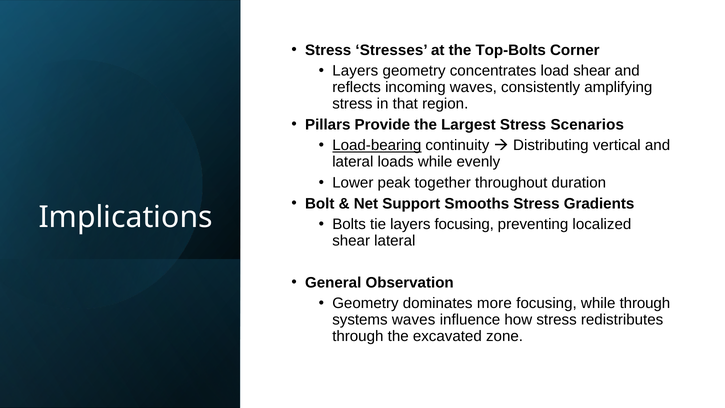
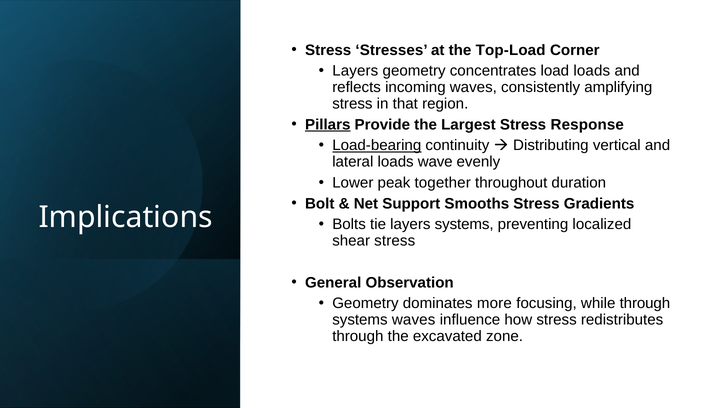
Top-Bolts: Top-Bolts -> Top-Load
load shear: shear -> loads
Pillars underline: none -> present
Scenarios: Scenarios -> Response
loads while: while -> wave
layers focusing: focusing -> systems
shear lateral: lateral -> stress
